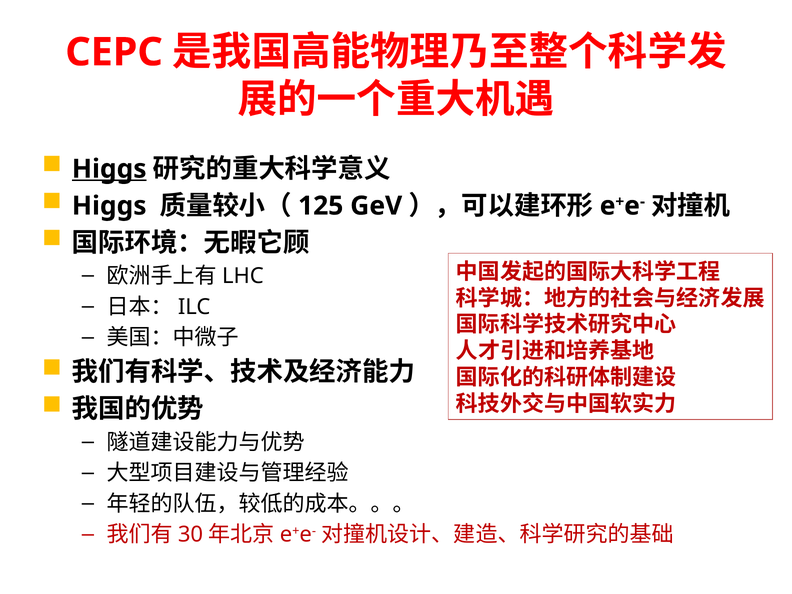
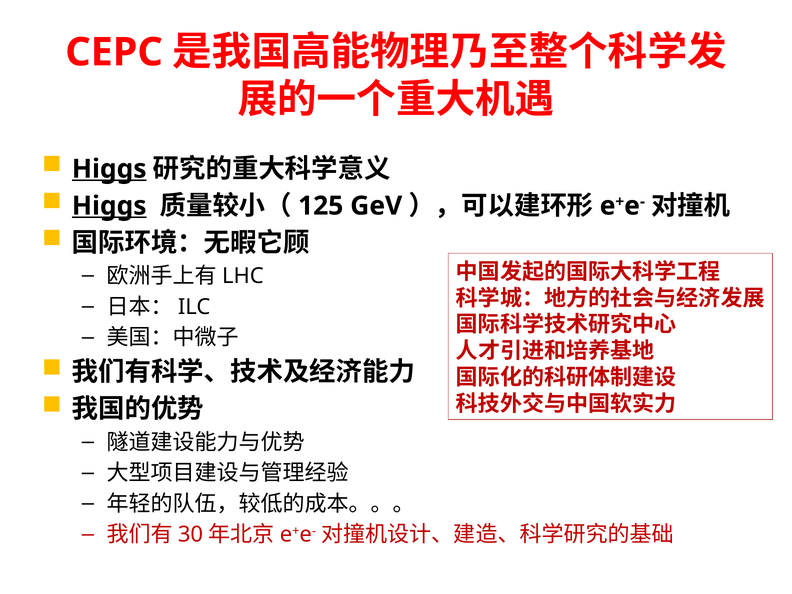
Higgs at (109, 206) underline: none -> present
